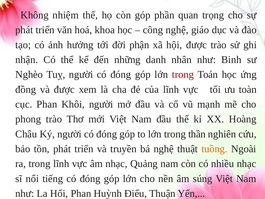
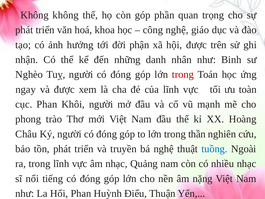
Không nhiệm: nhiệm -> không
được trào: trào -> trên
đồng: đồng -> ngay
tuồng colour: orange -> blue
súng: súng -> nặng
